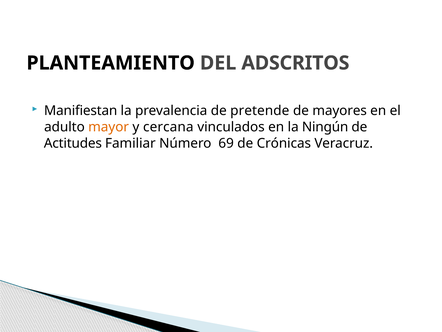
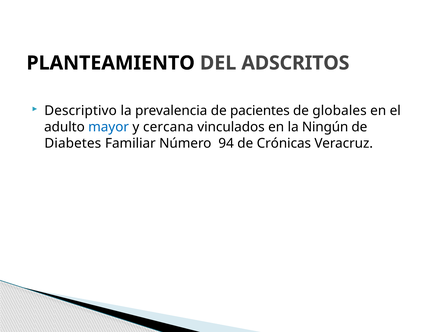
Manifiestan: Manifiestan -> Descriptivo
pretende: pretende -> pacientes
mayores: mayores -> globales
mayor colour: orange -> blue
Actitudes: Actitudes -> Diabetes
69: 69 -> 94
